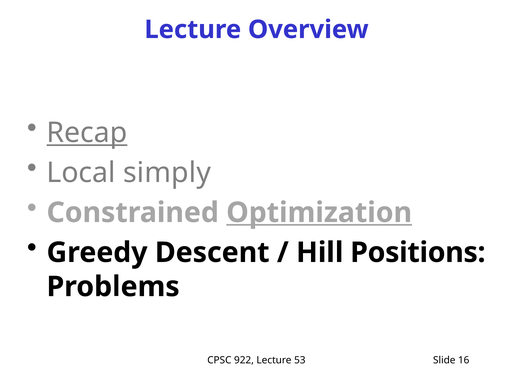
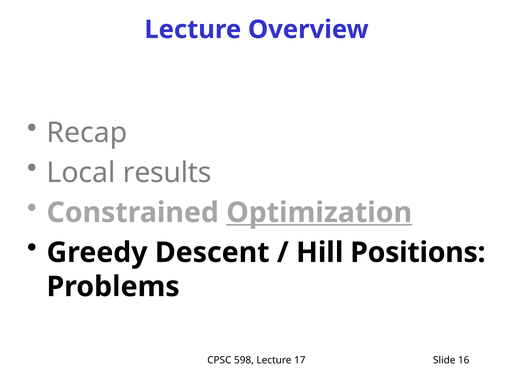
Recap underline: present -> none
simply: simply -> results
922: 922 -> 598
53: 53 -> 17
